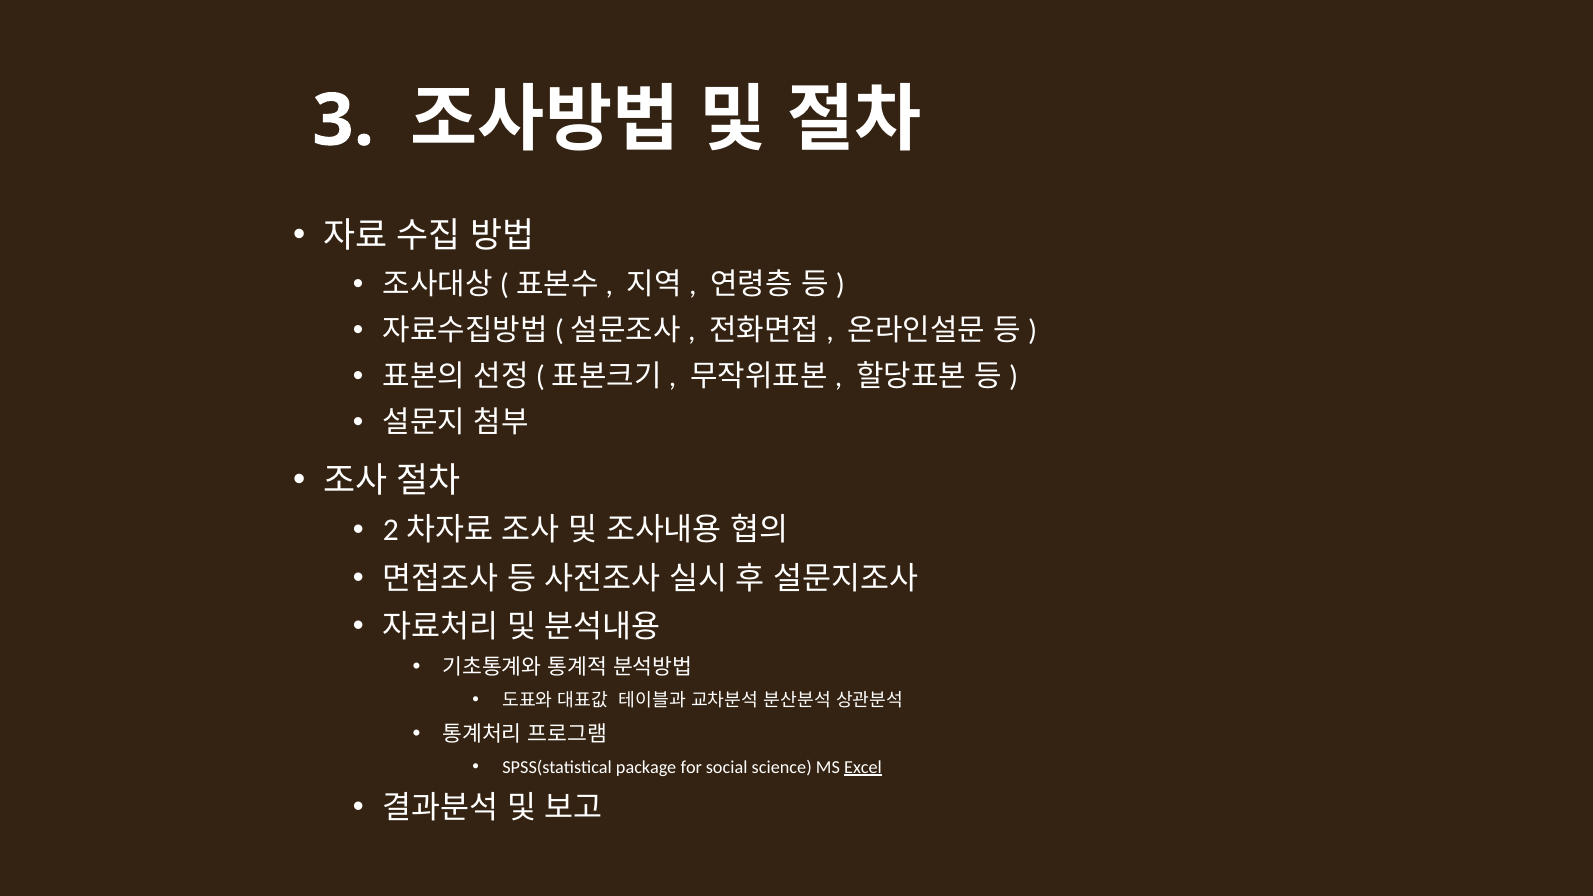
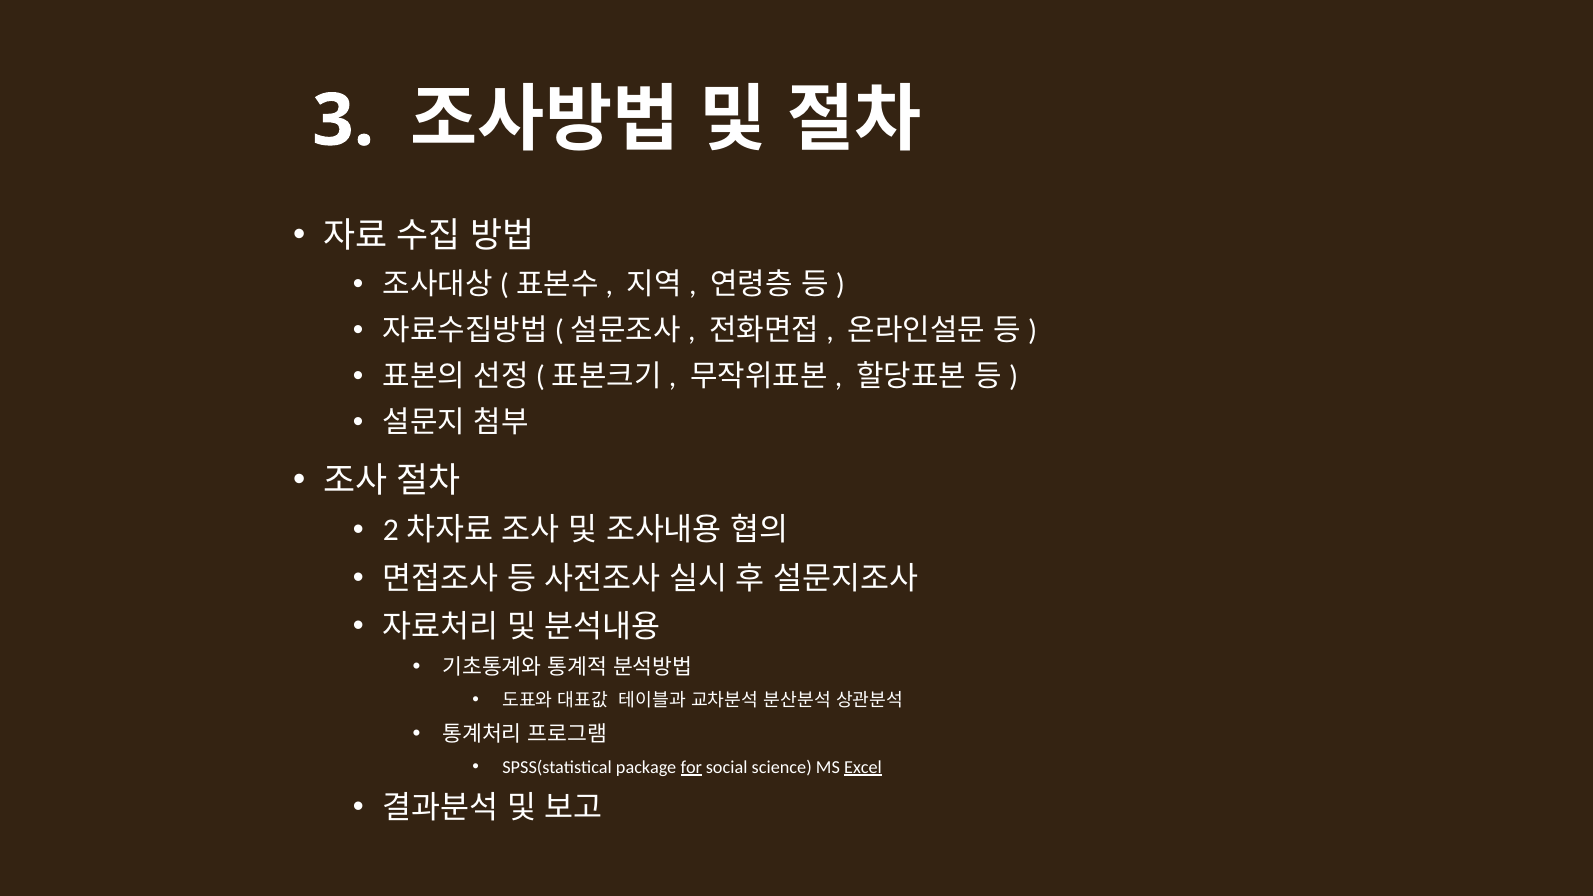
for underline: none -> present
